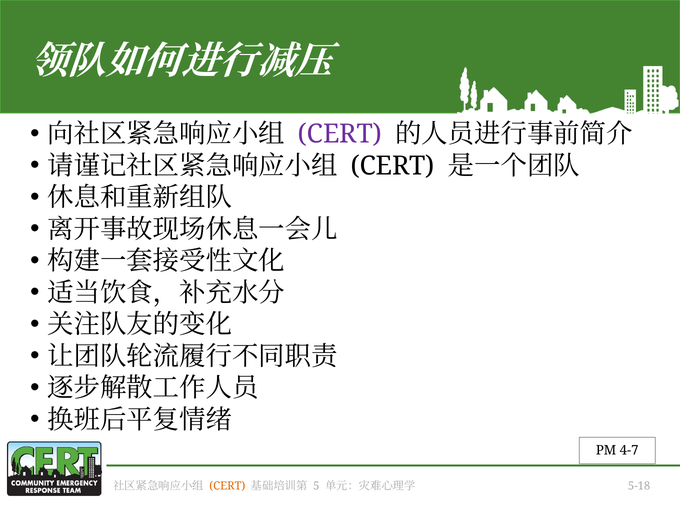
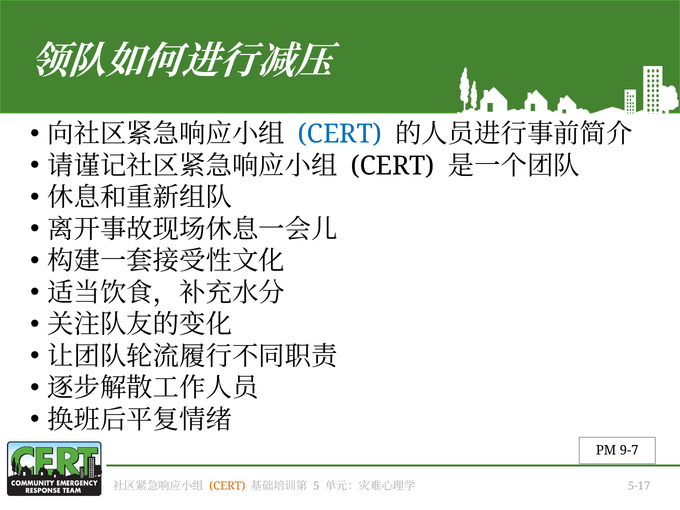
CERT at (340, 134) colour: purple -> blue
4-7: 4-7 -> 9-7
5-18: 5-18 -> 5-17
